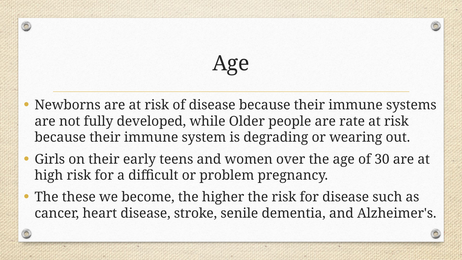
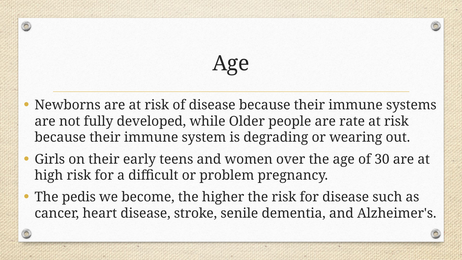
these: these -> pedis
